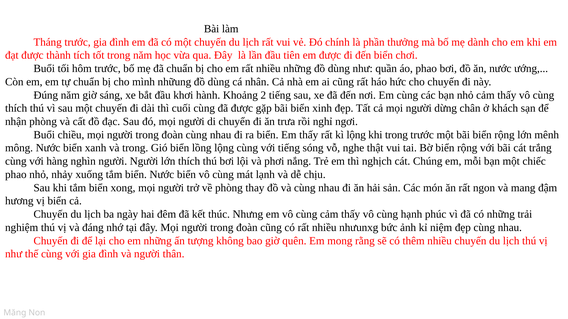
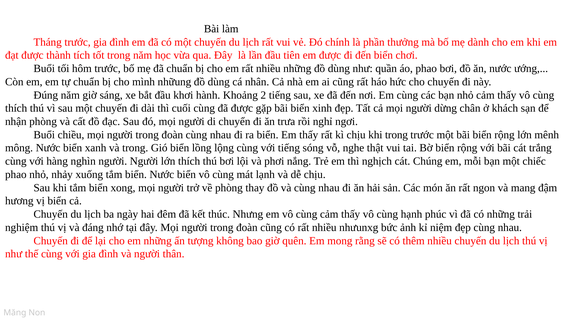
kì lộng: lộng -> chịu
